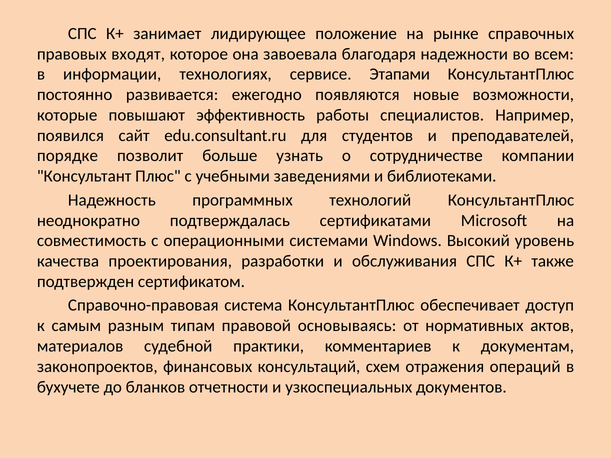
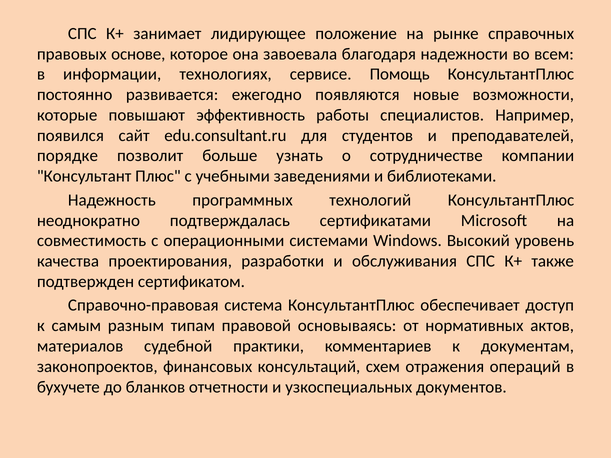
входят: входят -> основе
Этапами: Этапами -> Помощь
